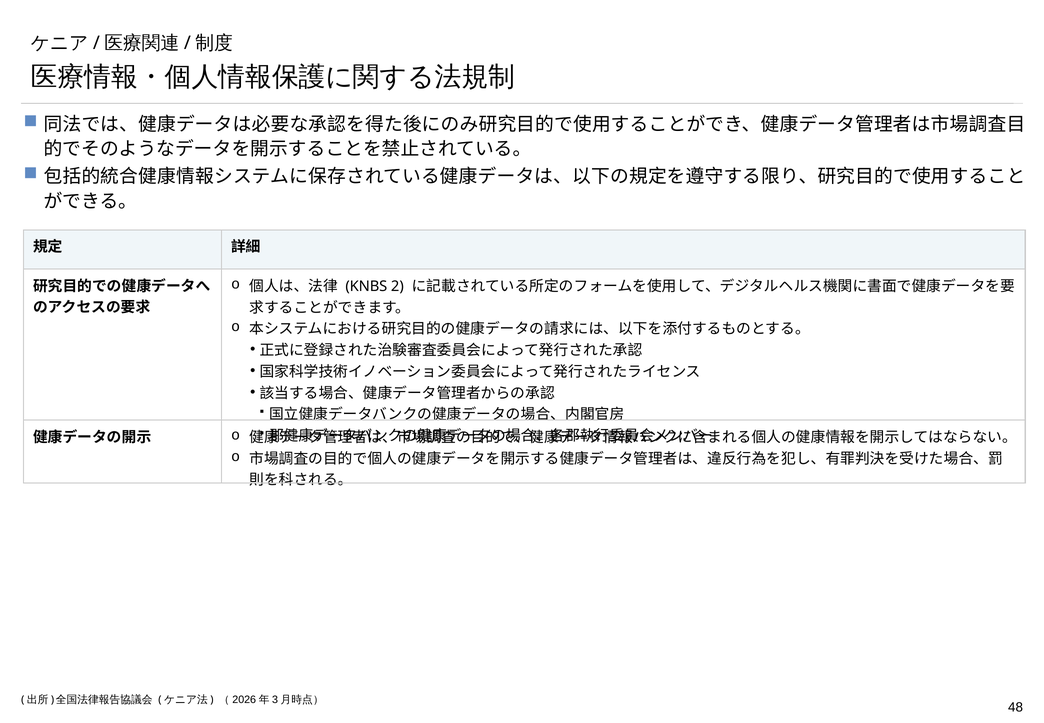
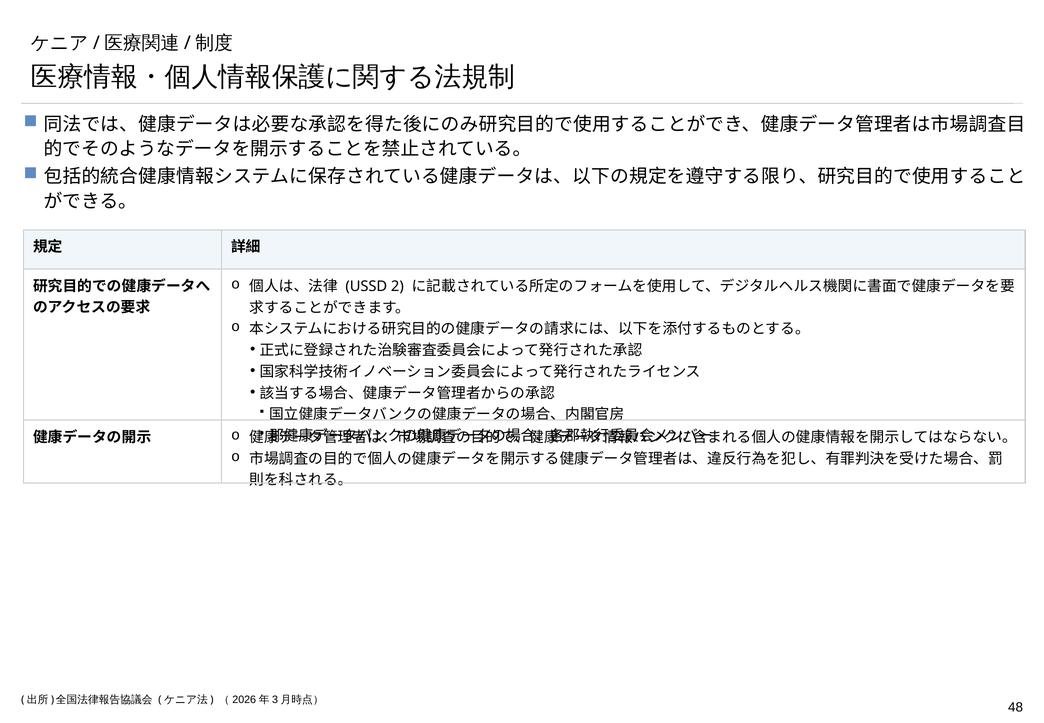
KNBS: KNBS -> USSD
